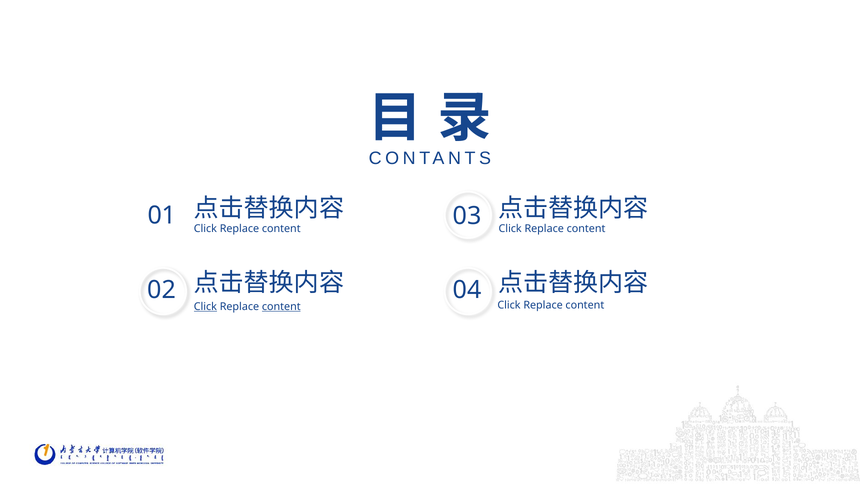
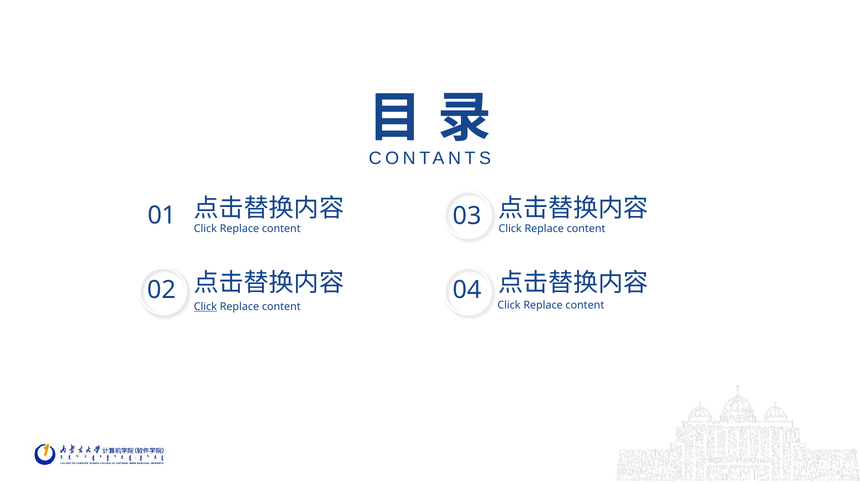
content at (281, 306) underline: present -> none
